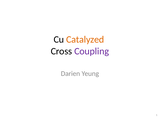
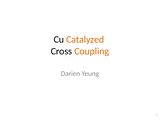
Coupling colour: purple -> orange
